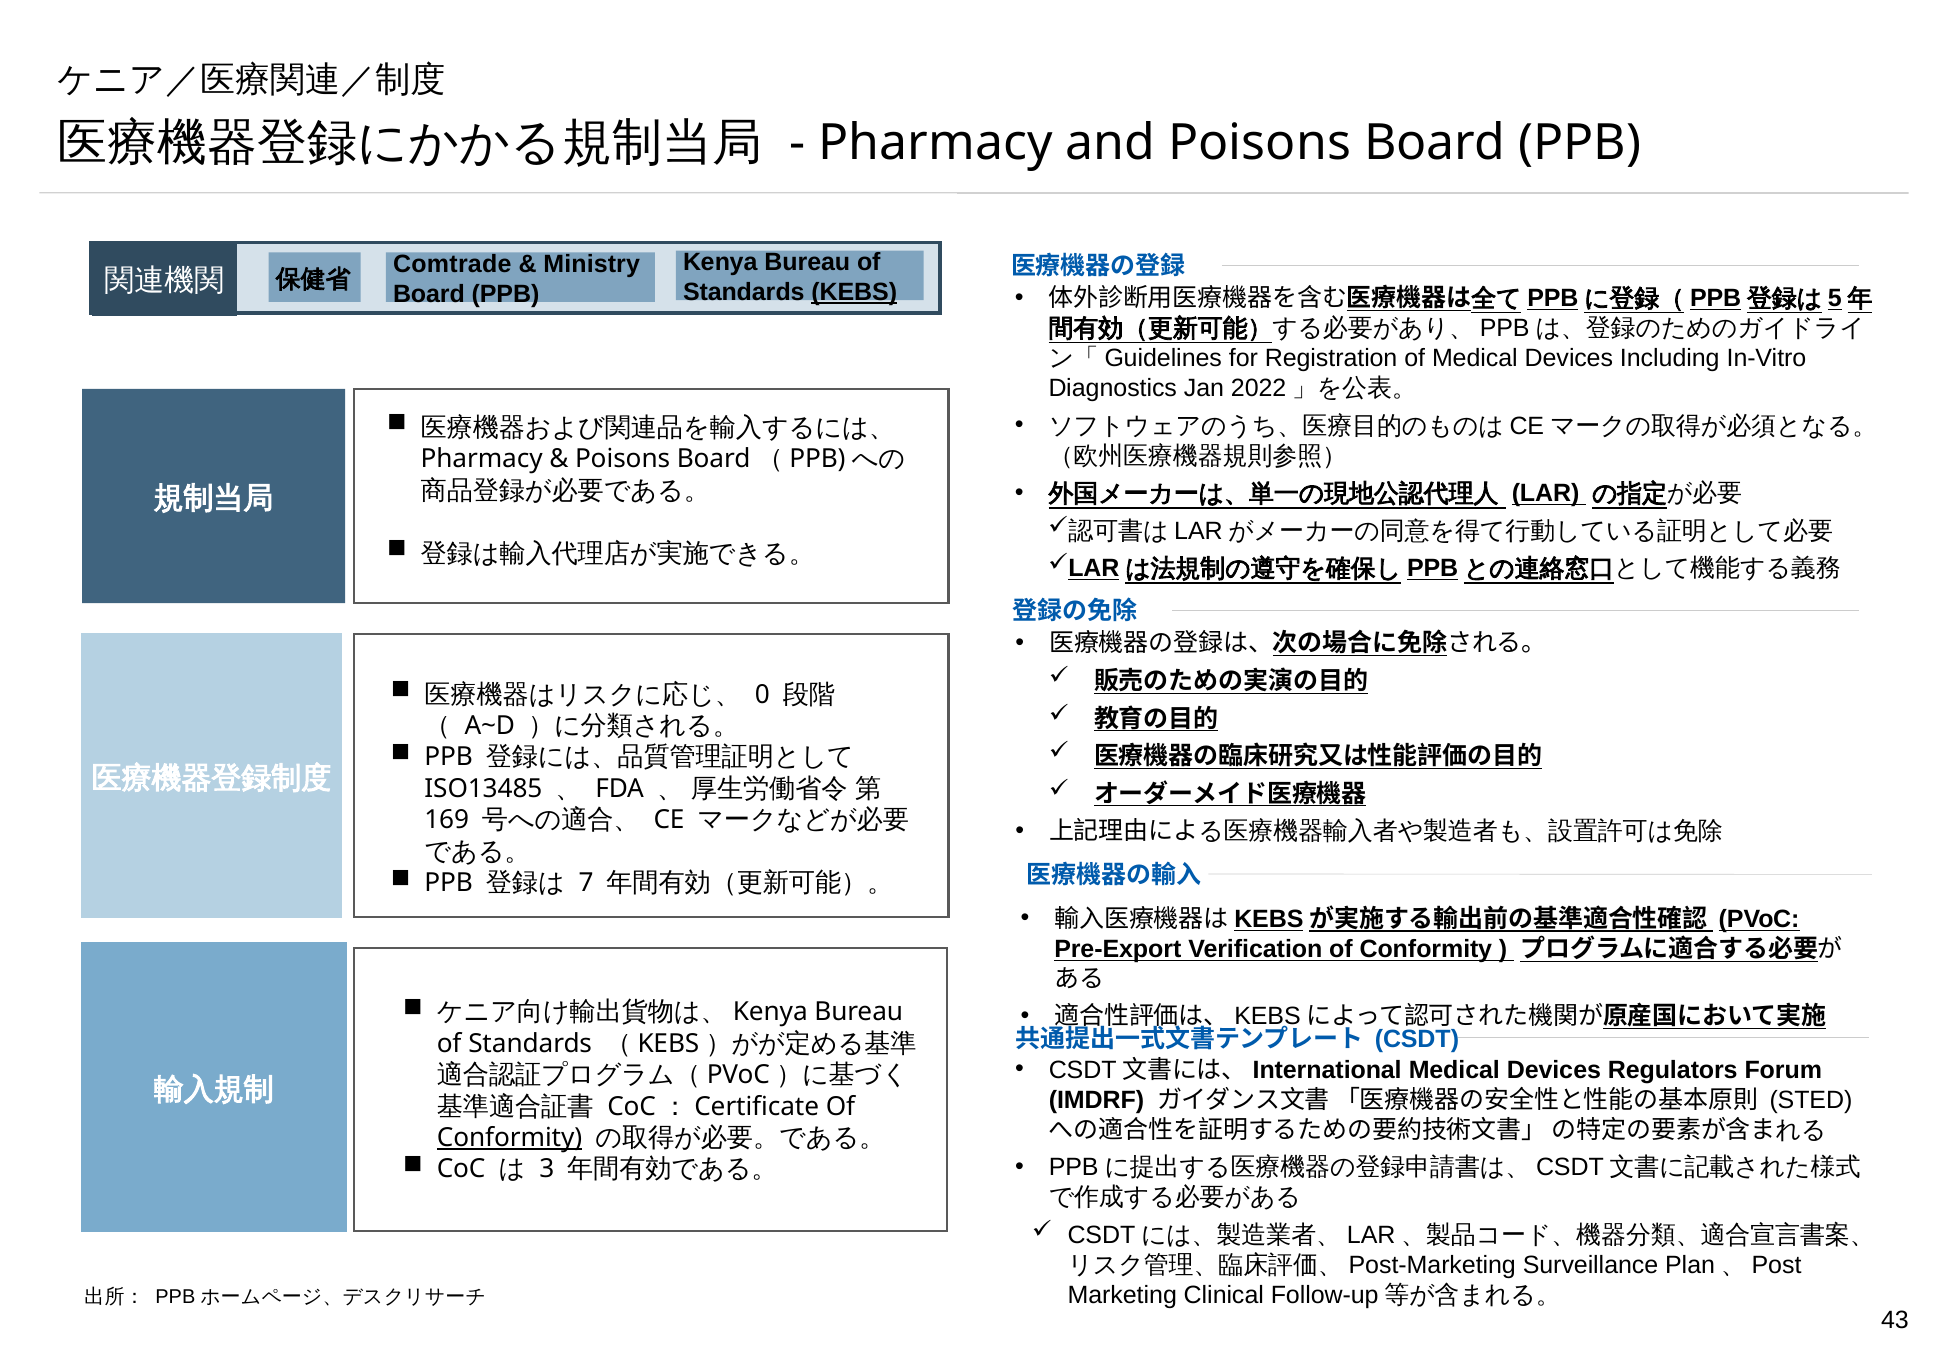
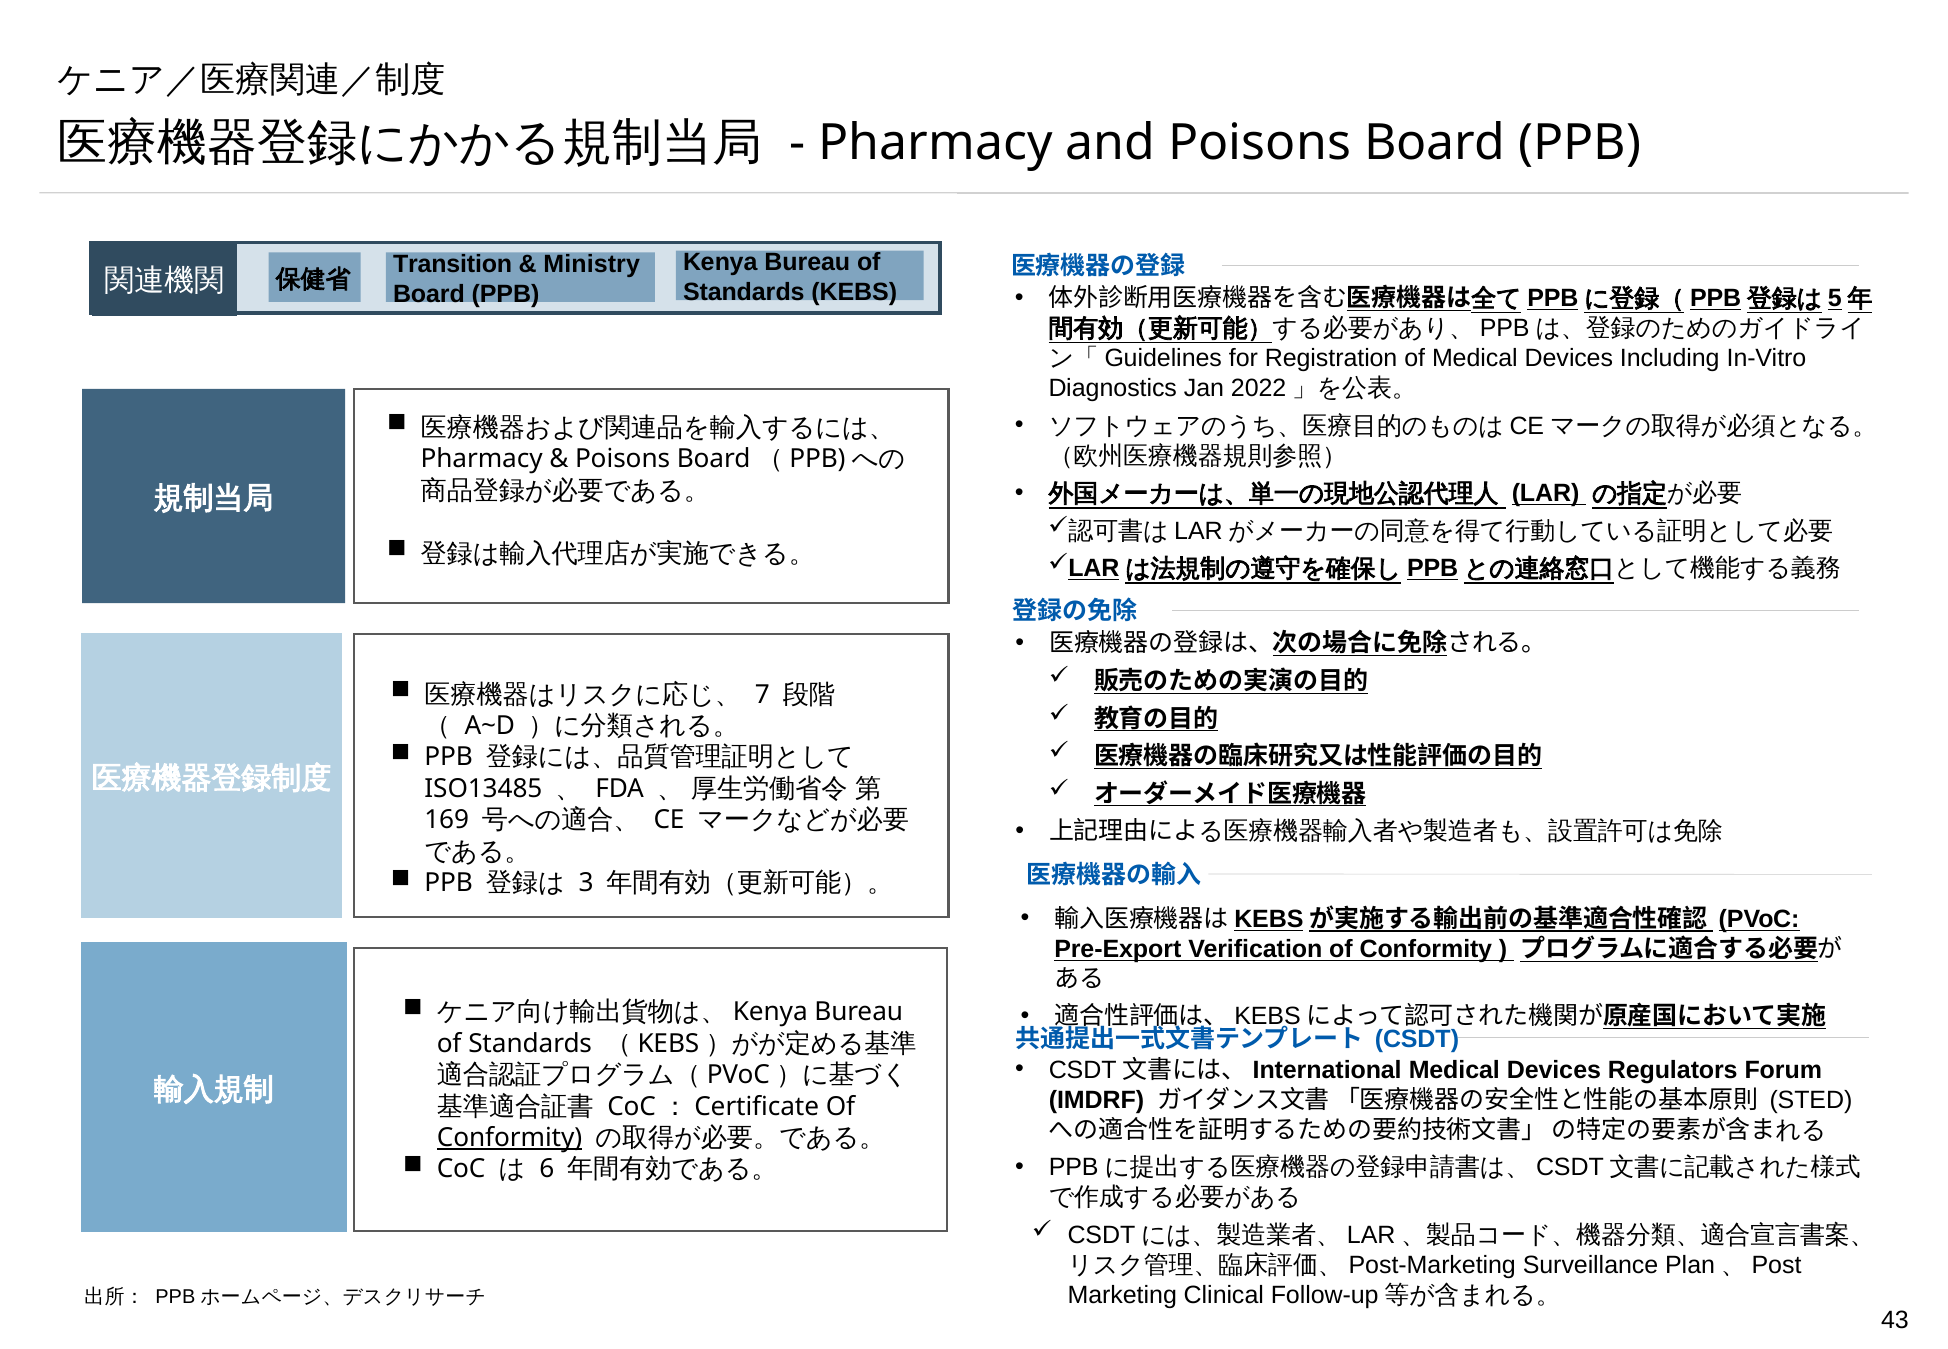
Comtrade: Comtrade -> Transition
KEBS underline: present -> none
0: 0 -> 7
7: 7 -> 3
3: 3 -> 6
